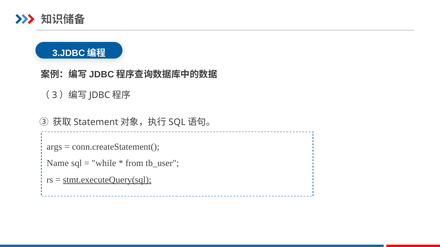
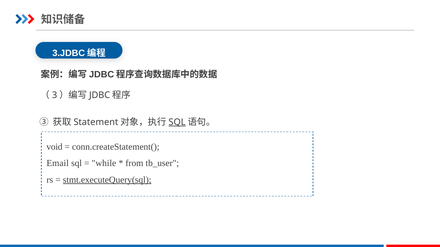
SQL at (177, 122) underline: none -> present
args: args -> void
Name: Name -> Email
